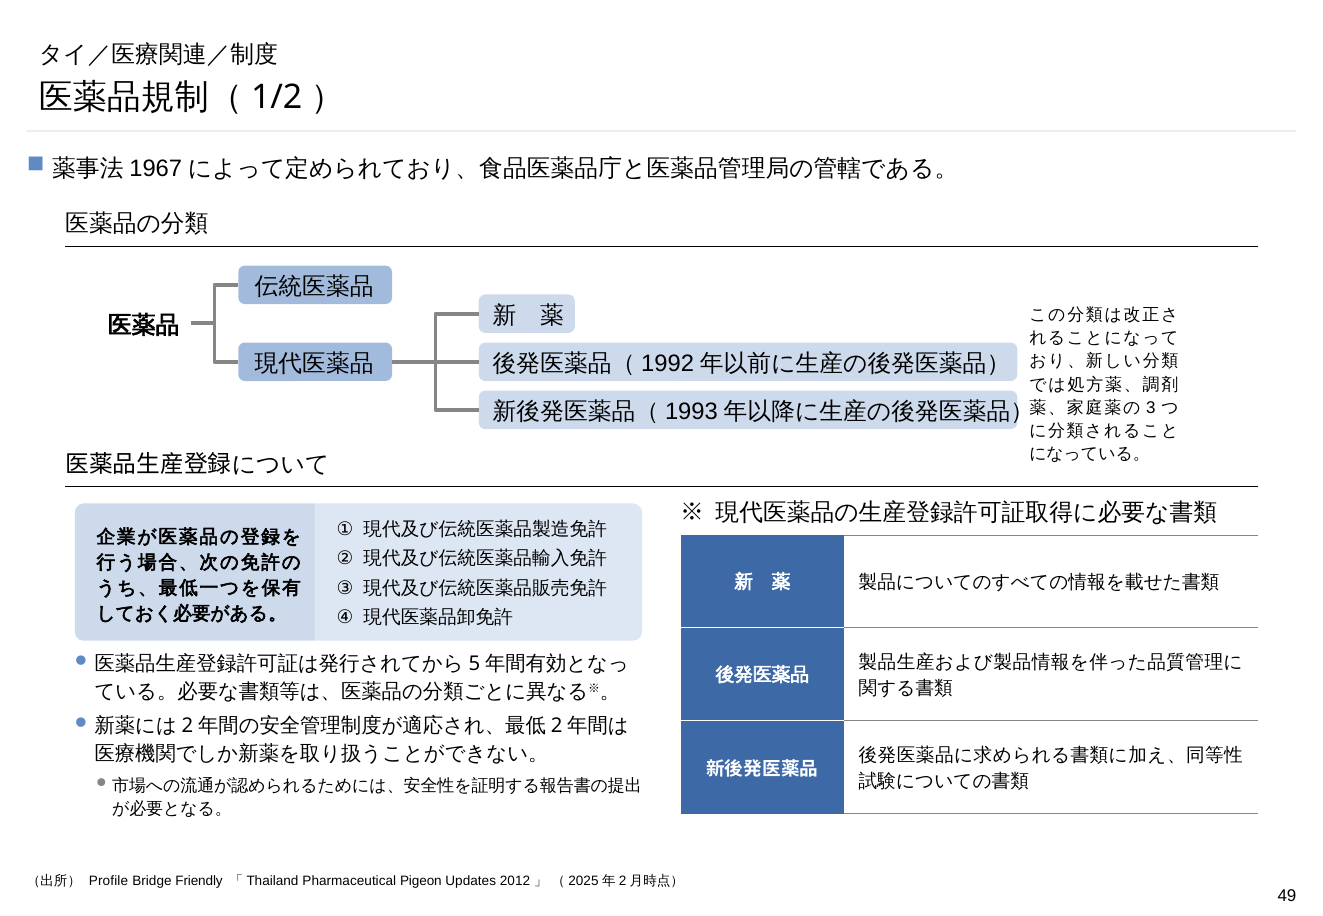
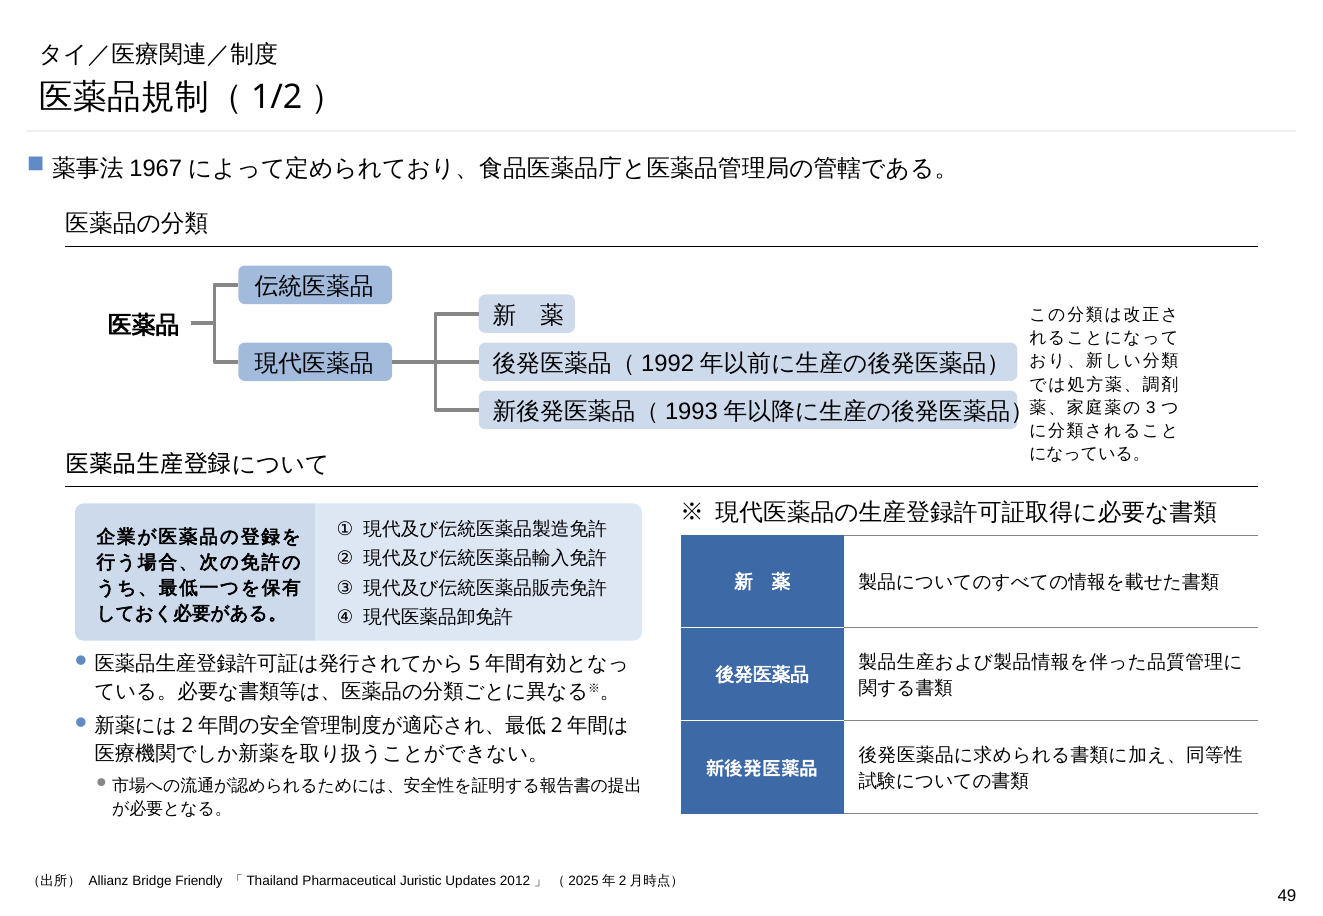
Profile: Profile -> Allianz
Pigeon: Pigeon -> Juristic
